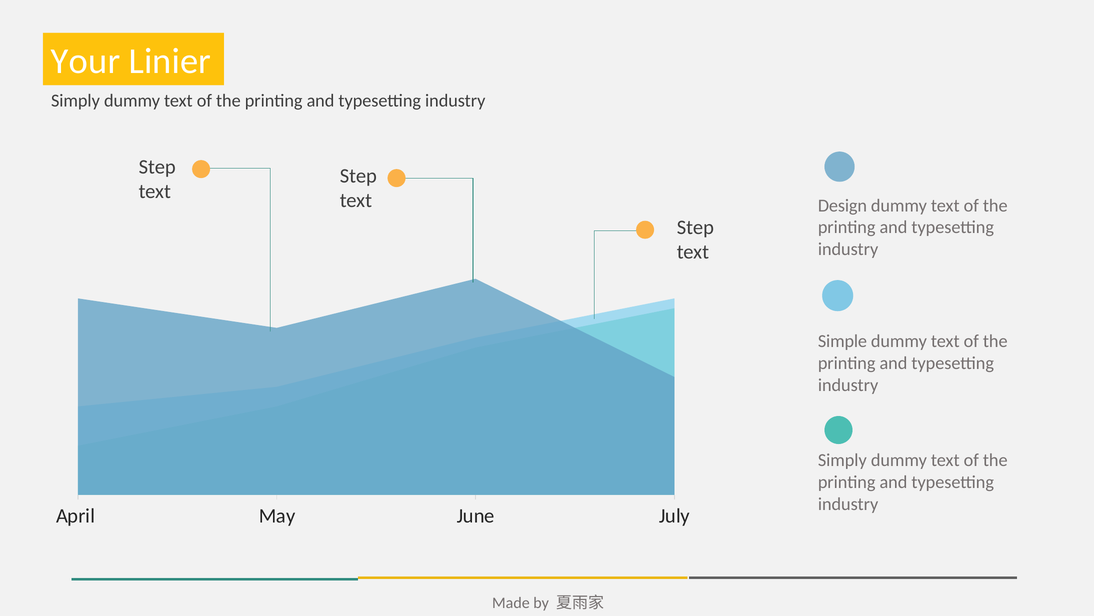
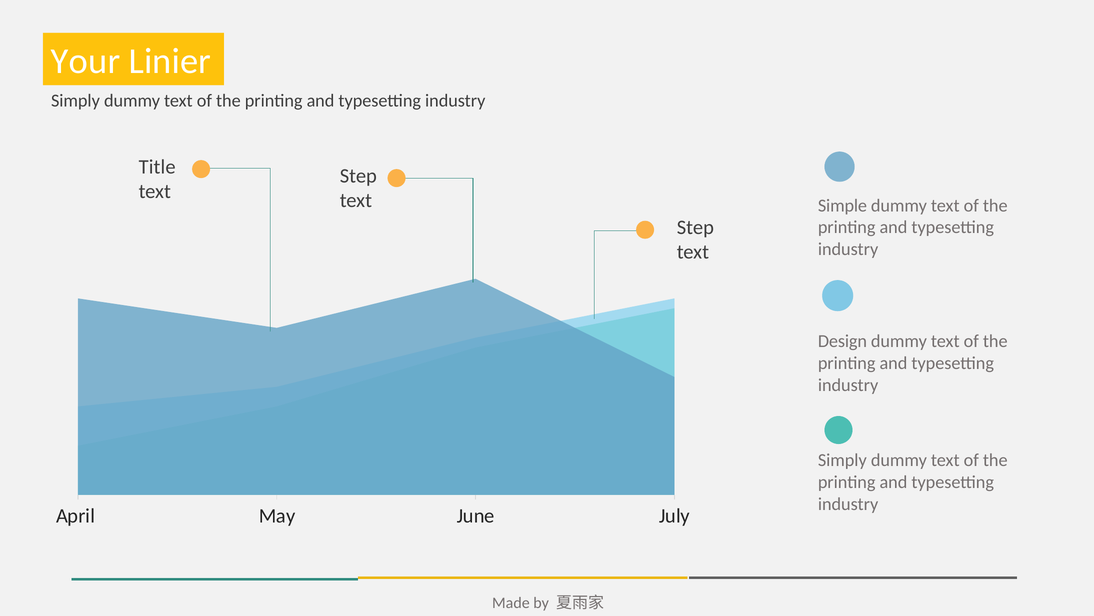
Step at (157, 167): Step -> Title
Design: Design -> Simple
Simple: Simple -> Design
